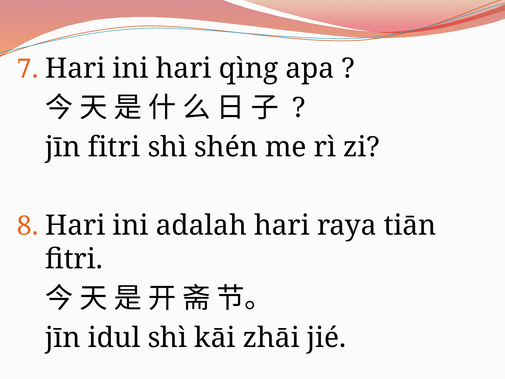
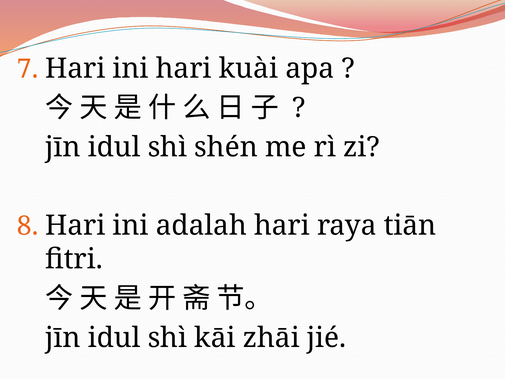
qìng: qìng -> kuài
fitri at (114, 147): fitri -> idul
